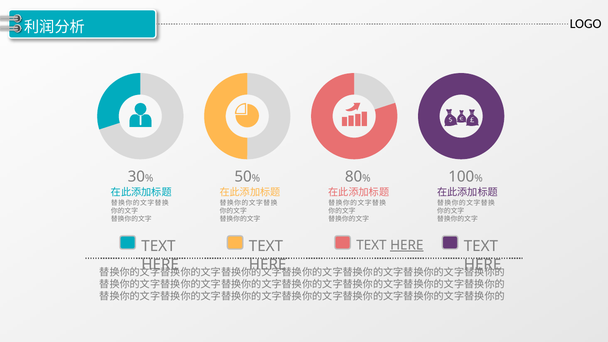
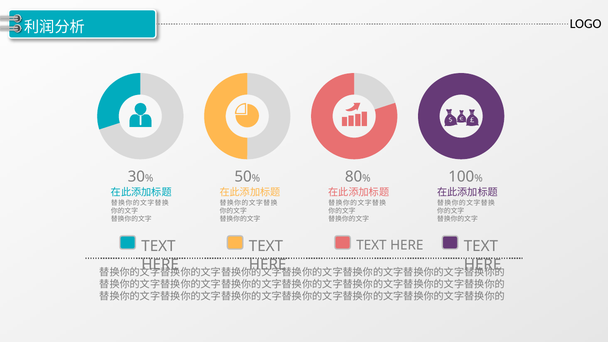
HERE at (407, 245) underline: present -> none
